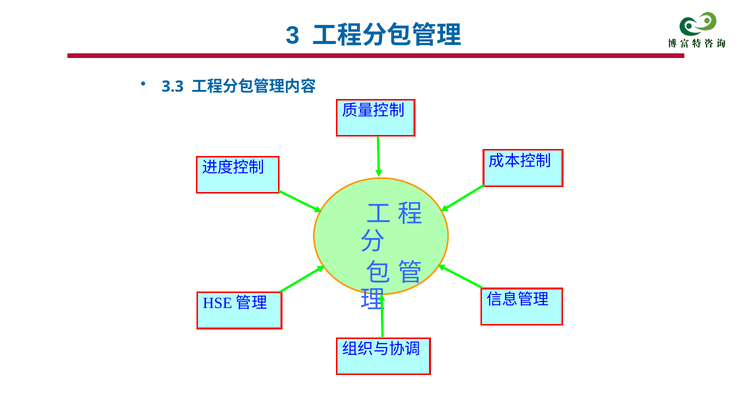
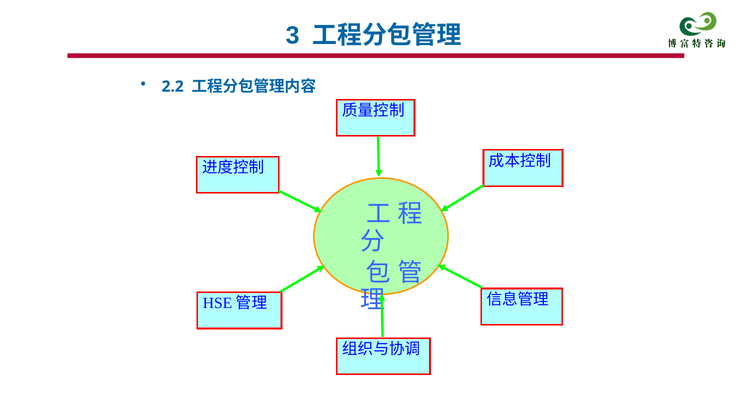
3.3: 3.3 -> 2.2
